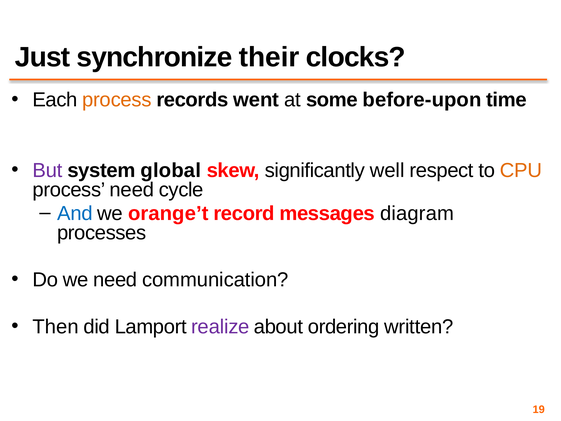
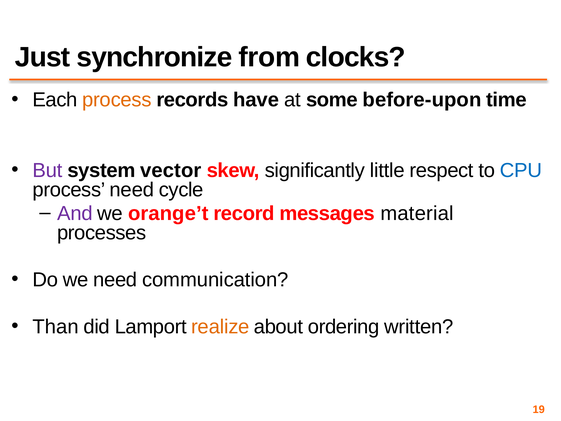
their: their -> from
went: went -> have
global: global -> vector
well: well -> little
CPU colour: orange -> blue
And colour: blue -> purple
diagram: diagram -> material
Then: Then -> Than
realize colour: purple -> orange
